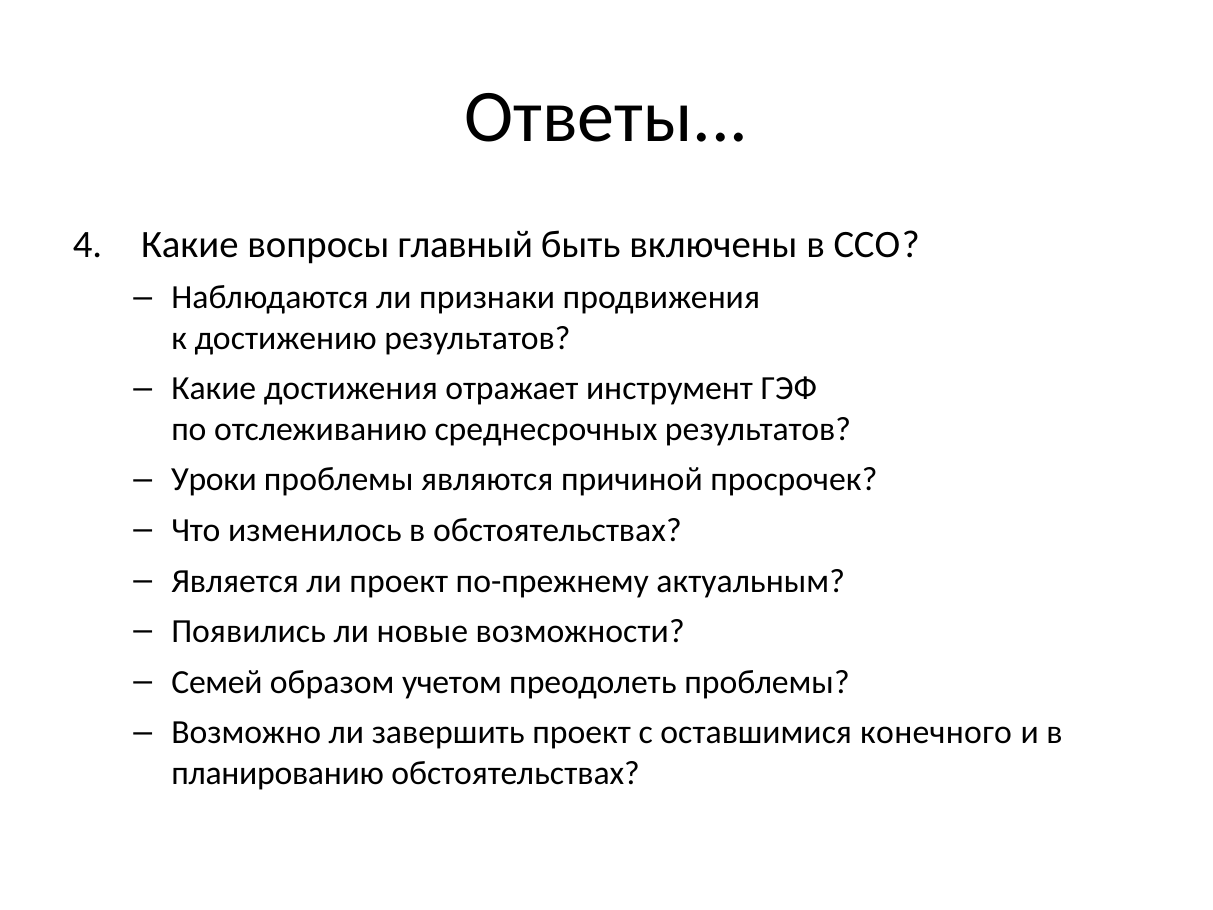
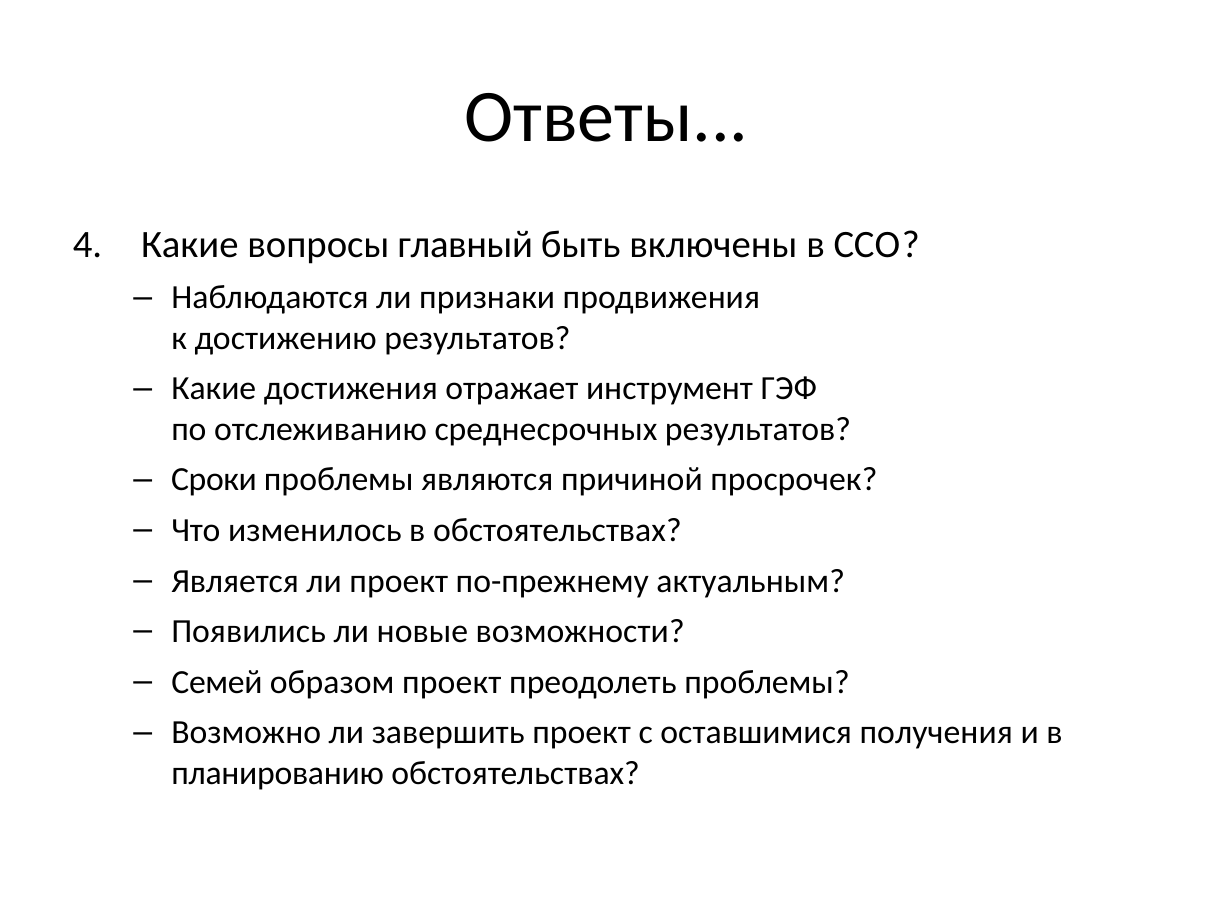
Уроки: Уроки -> Сроки
образом учетом: учетом -> проект
конечного: конечного -> получения
